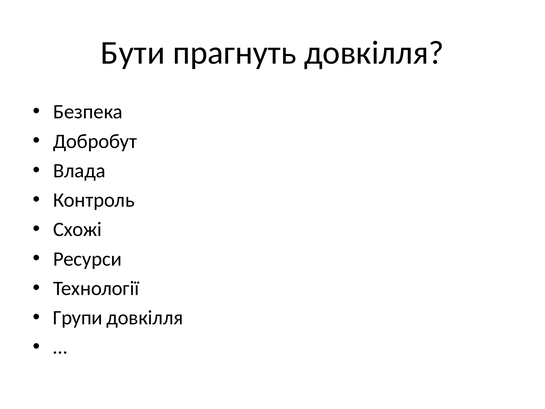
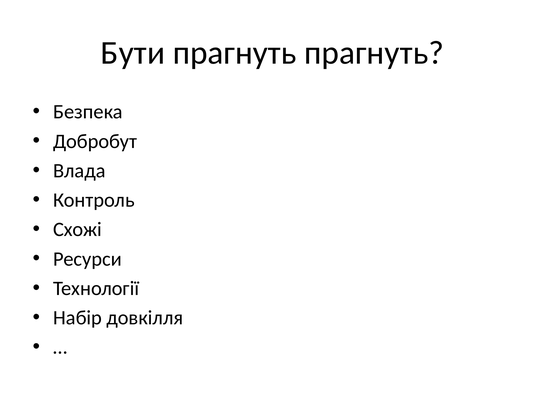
прагнуть довкілля: довкілля -> прагнуть
Групи: Групи -> Набір
